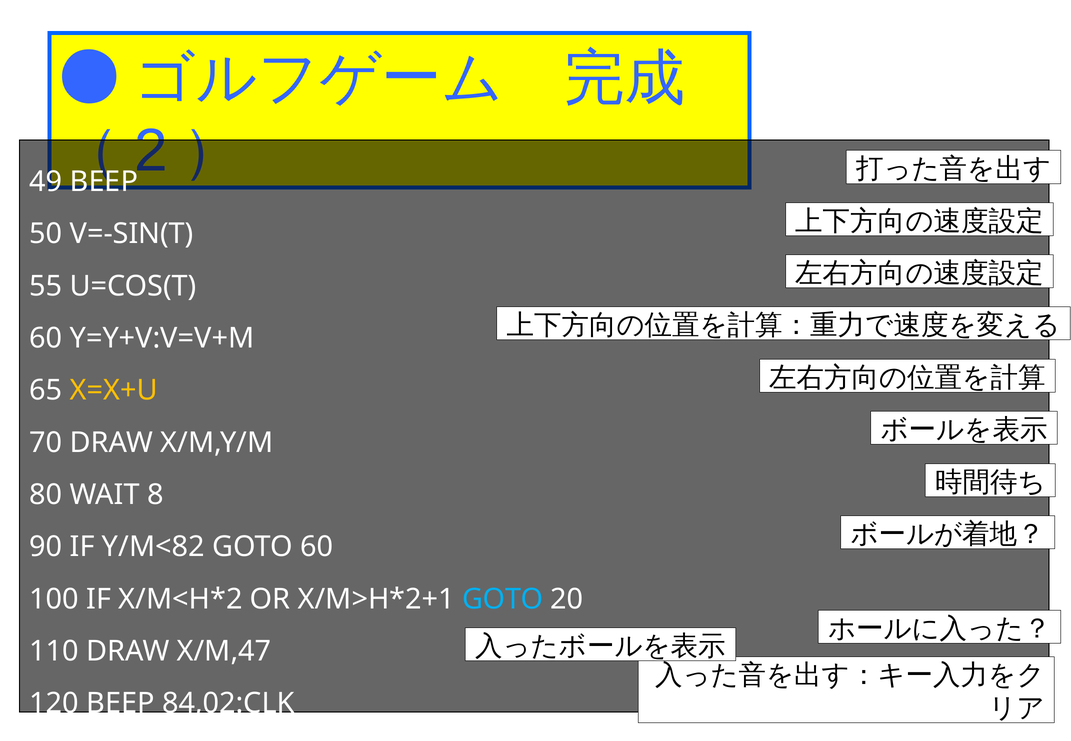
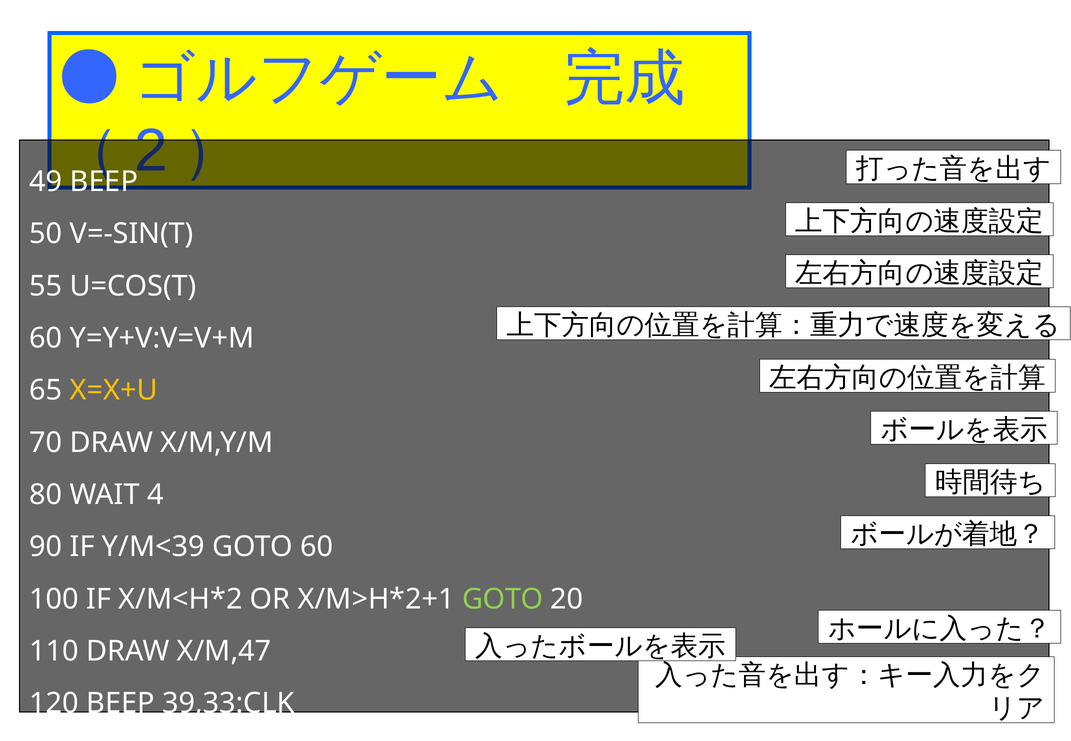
8: 8 -> 4
Y/M<82: Y/M<82 -> Y/M<39
GOTO at (503, 599) colour: light blue -> light green
84,02:CLK: 84,02:CLK -> 39,33:CLK
